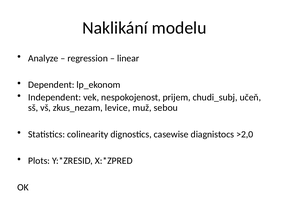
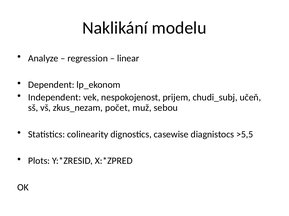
levice: levice -> počet
>2,0: >2,0 -> >5,5
